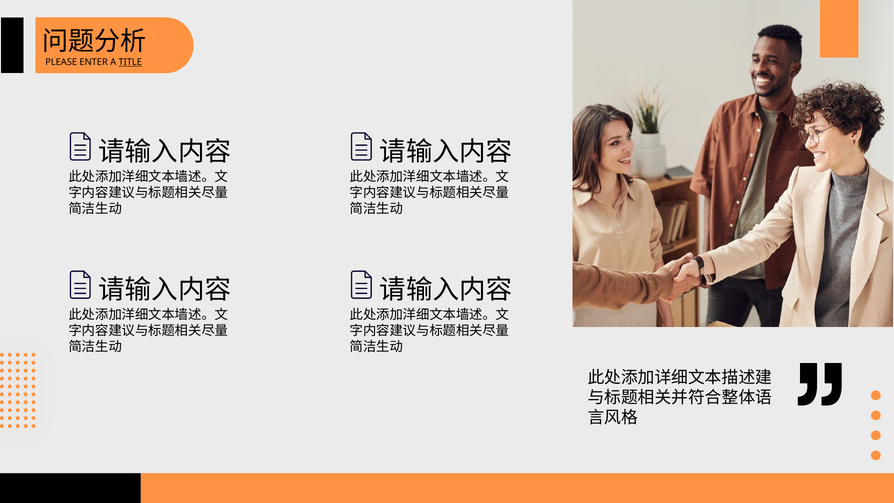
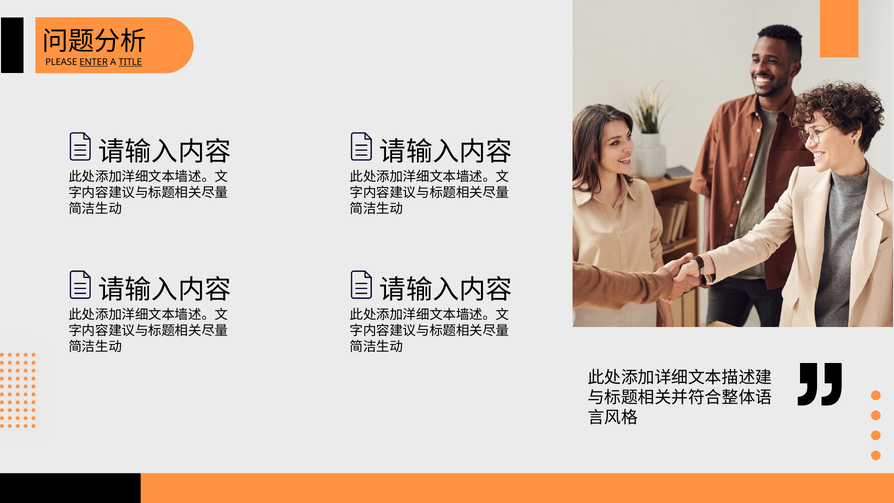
ENTER underline: none -> present
